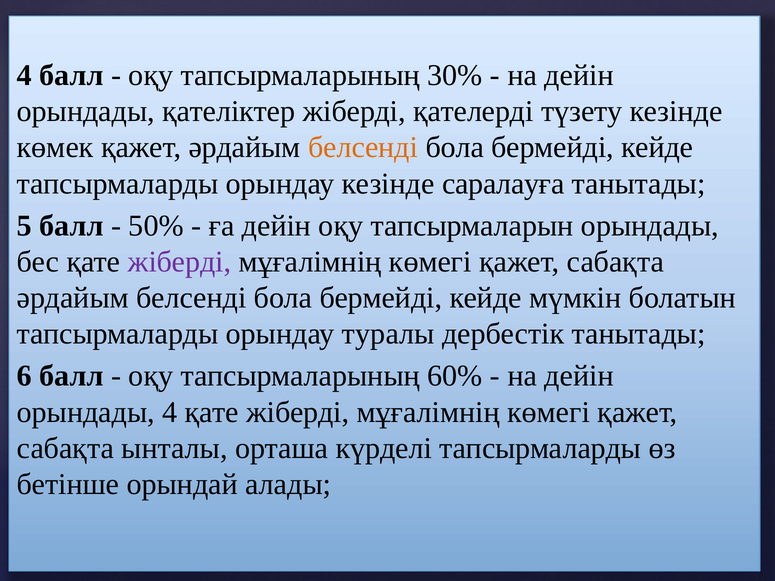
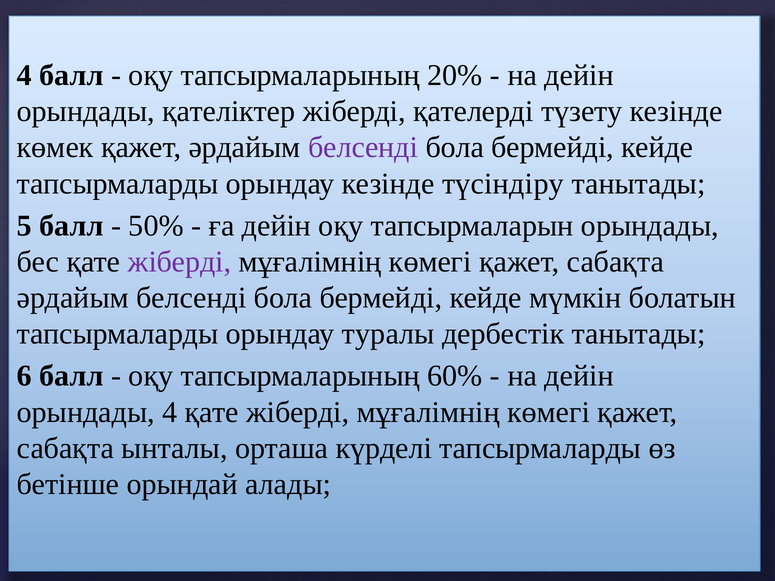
30%: 30% -> 20%
белсенді at (363, 148) colour: orange -> purple
саралауға: саралауға -> түсіндіру
